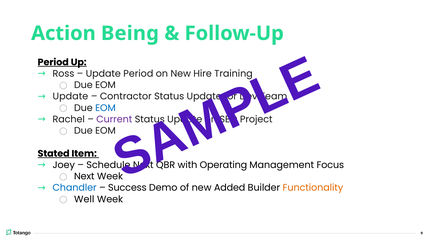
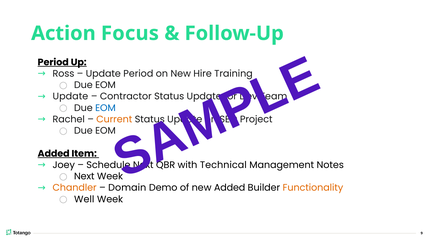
Being: Being -> Focus
Current colour: purple -> orange
Stated at (54, 154): Stated -> Added
Operating: Operating -> Technical
Focus: Focus -> Notes
Chandler colour: blue -> orange
Success: Success -> Domain
